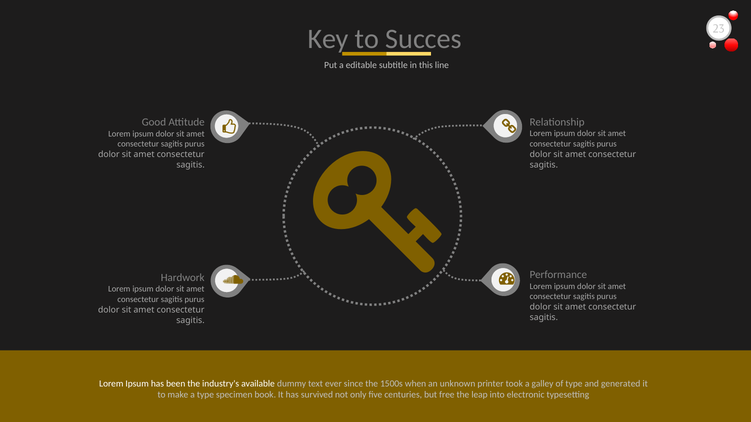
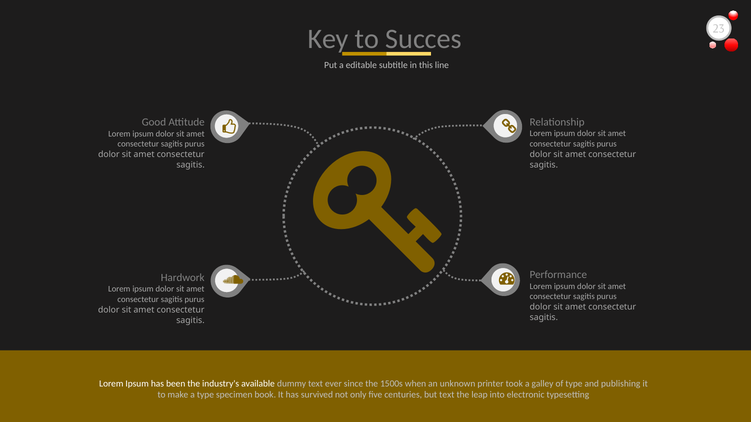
generated: generated -> publishing
but free: free -> text
